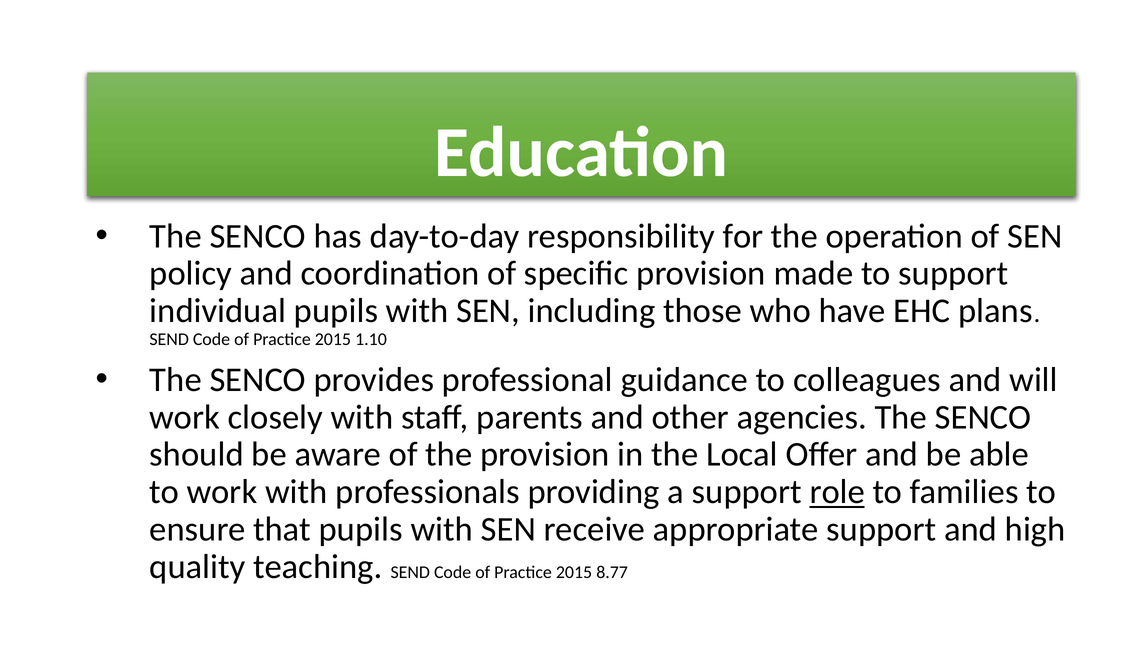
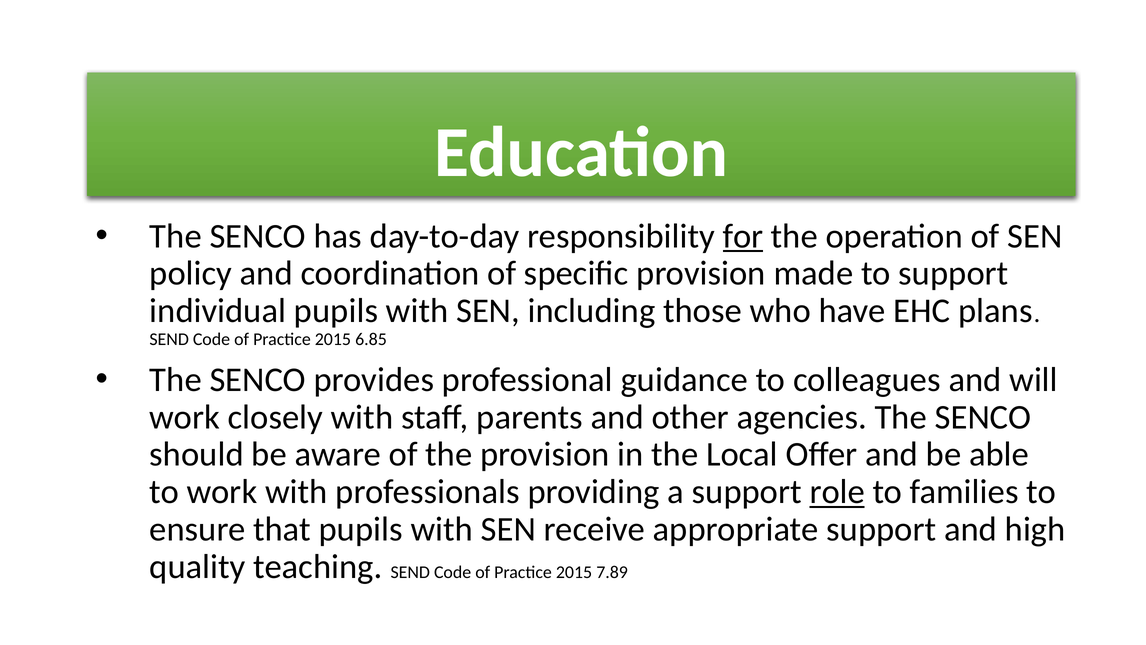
for underline: none -> present
1.10: 1.10 -> 6.85
8.77: 8.77 -> 7.89
